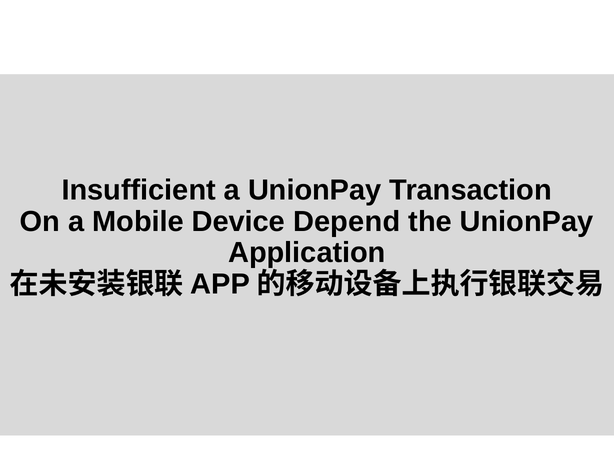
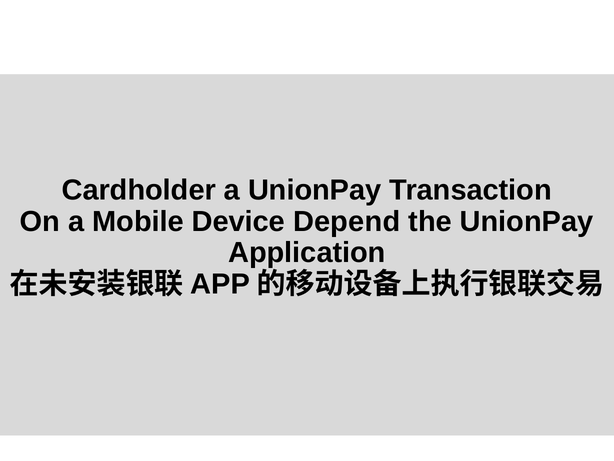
Insufficient: Insufficient -> Cardholder
